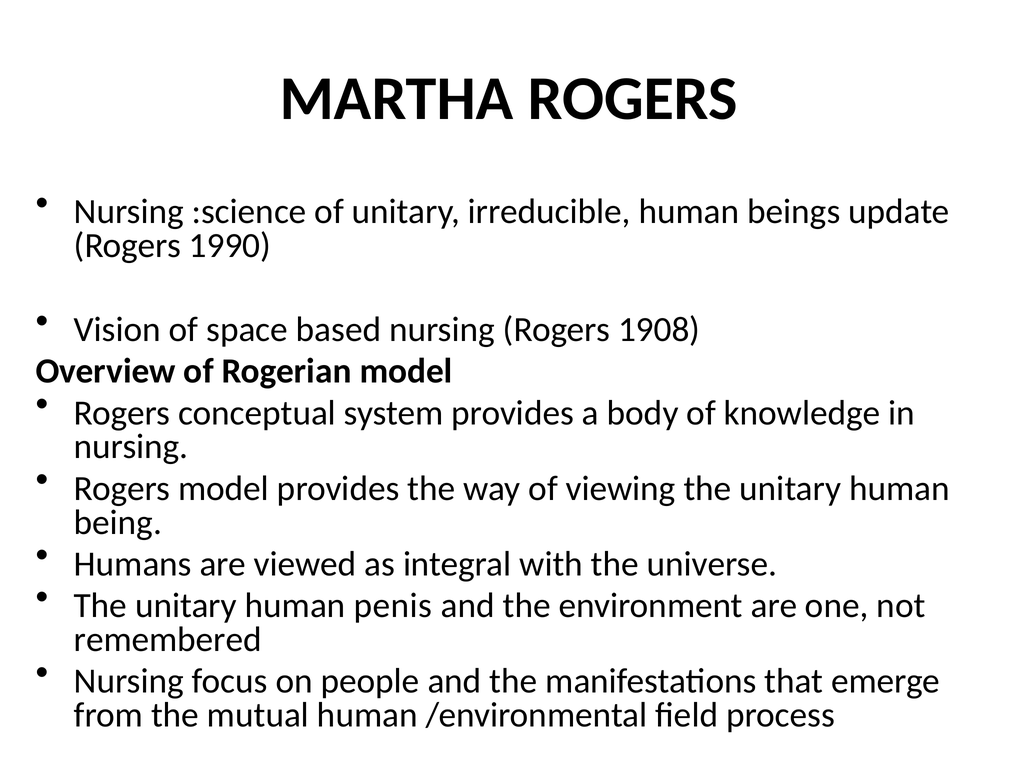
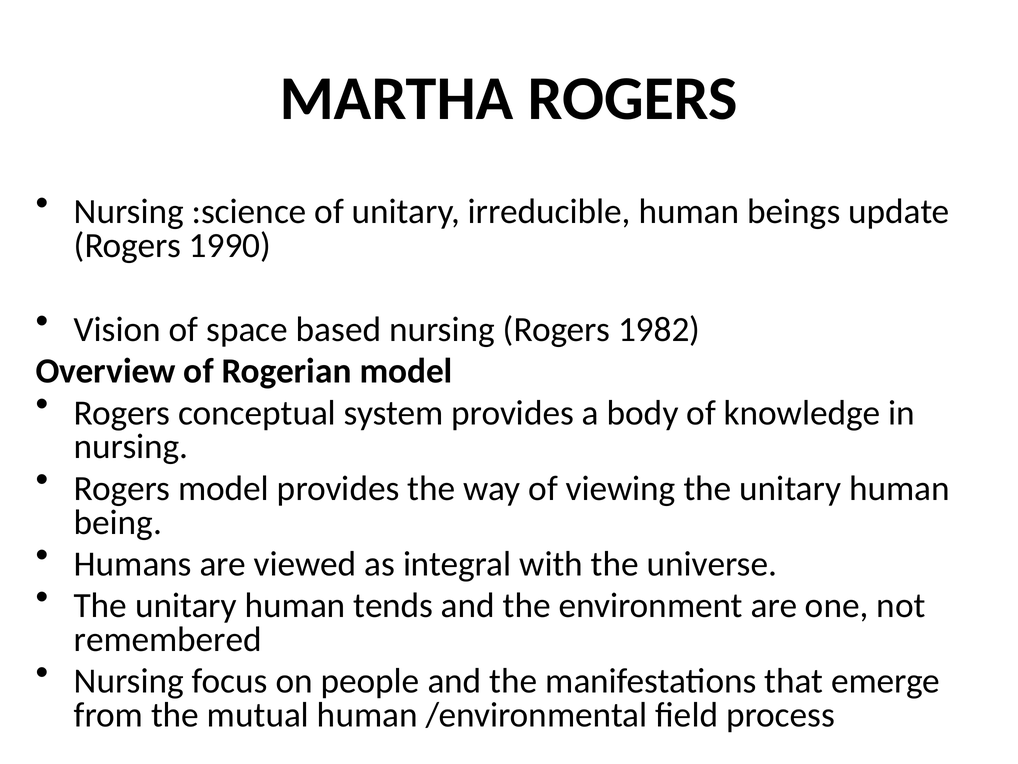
1908: 1908 -> 1982
penis: penis -> tends
